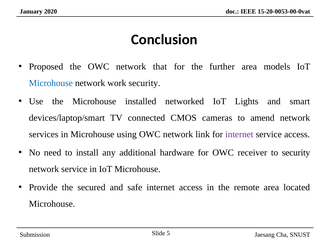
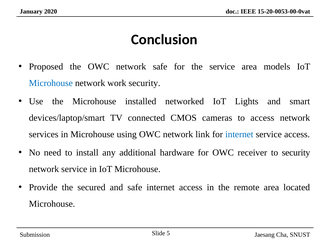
network that: that -> safe
the further: further -> service
to amend: amend -> access
internet at (239, 135) colour: purple -> blue
